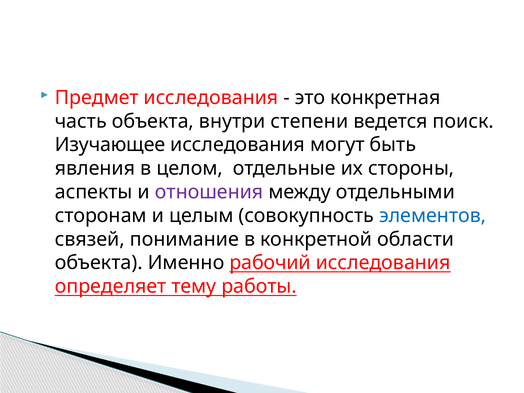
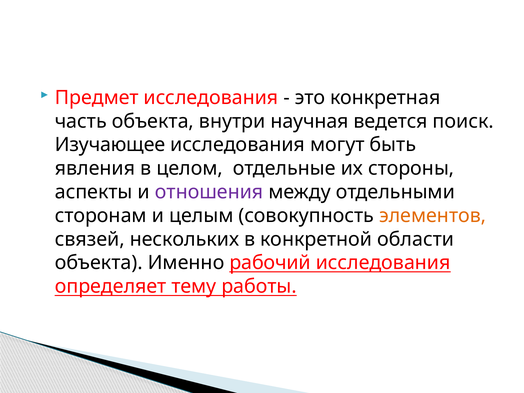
степени: степени -> научная
элементов colour: blue -> orange
понимание: понимание -> нескольких
